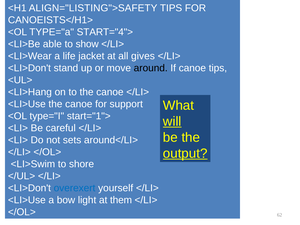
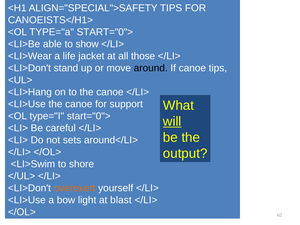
ALIGN="LISTING">SAFETY: ALIGN="LISTING">SAFETY -> ALIGN="SPECIAL">SAFETY
TYPE="a START="4">: START="4"> -> START="0">
gives: gives -> those
type="I start="1">: start="1"> -> start="0">
output underline: present -> none
overexert colour: blue -> orange
them: them -> blast
